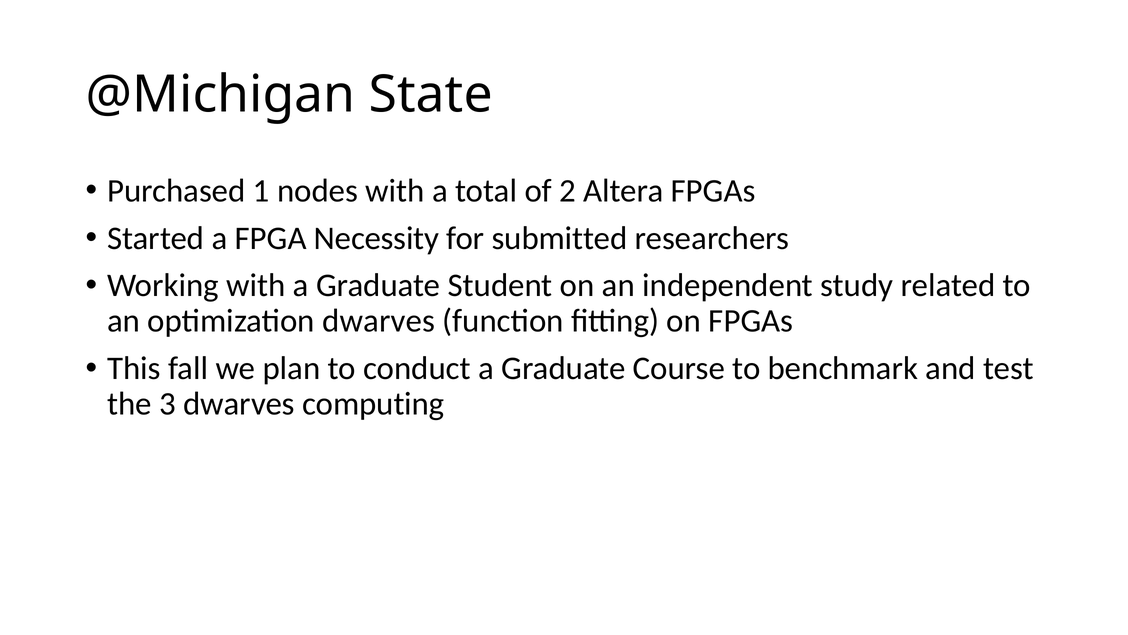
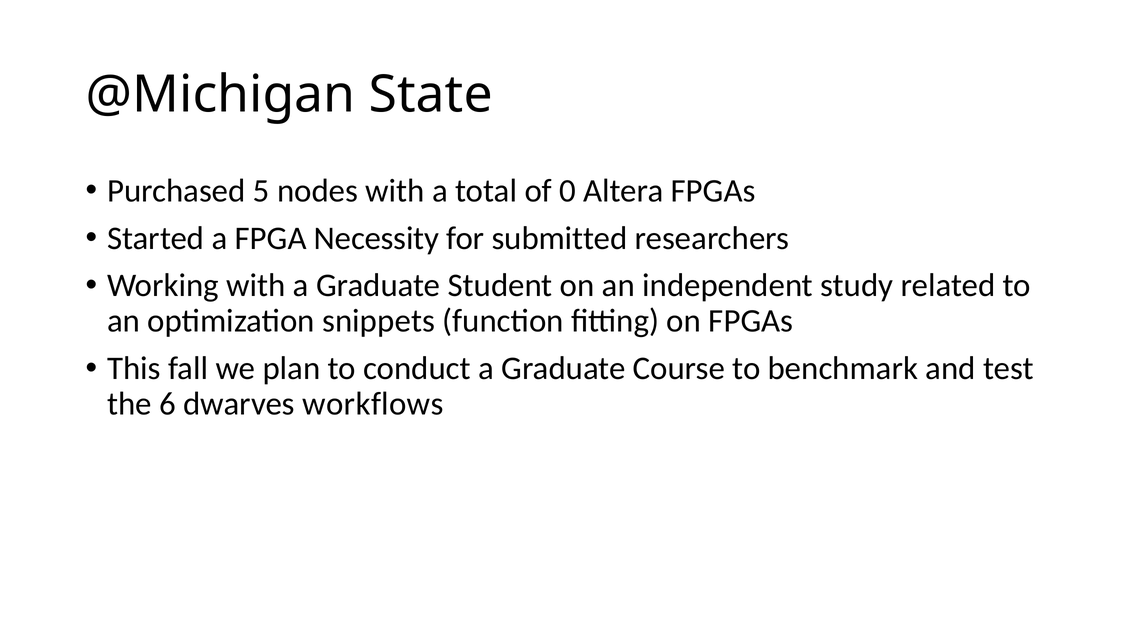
1: 1 -> 5
2: 2 -> 0
optimization dwarves: dwarves -> snippets
3: 3 -> 6
computing: computing -> workflows
